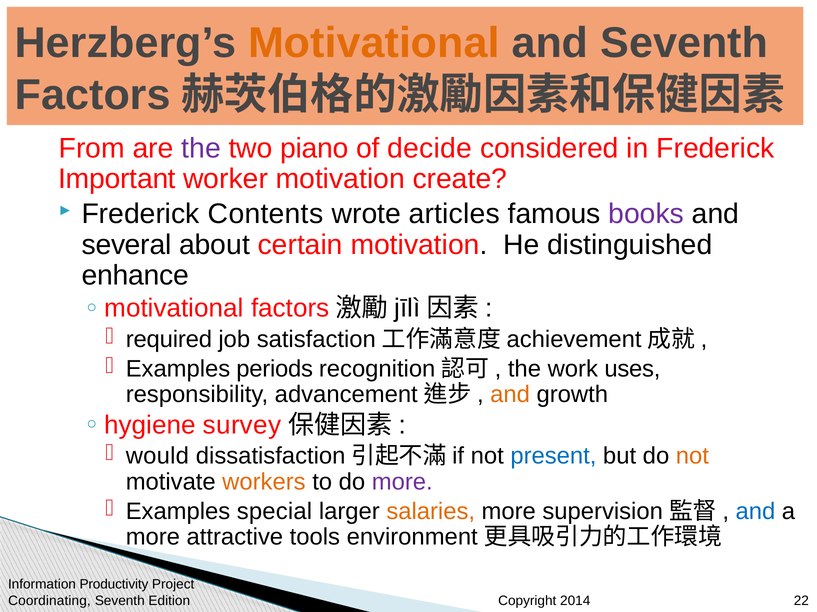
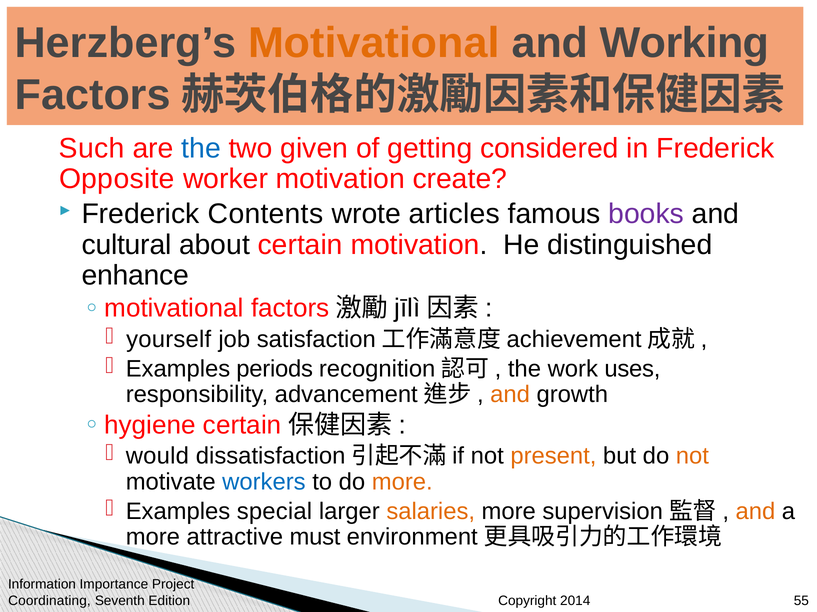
and Seventh: Seventh -> Working
From: From -> Such
the at (201, 149) colour: purple -> blue
piano: piano -> given
decide: decide -> getting
Important: Important -> Opposite
several: several -> cultural
required: required -> yourself
survey at (242, 426): survey -> certain
present colour: blue -> orange
workers colour: orange -> blue
more at (402, 482) colour: purple -> orange
and at (755, 512) colour: blue -> orange
tools: tools -> must
Productivity: Productivity -> Importance
22: 22 -> 55
